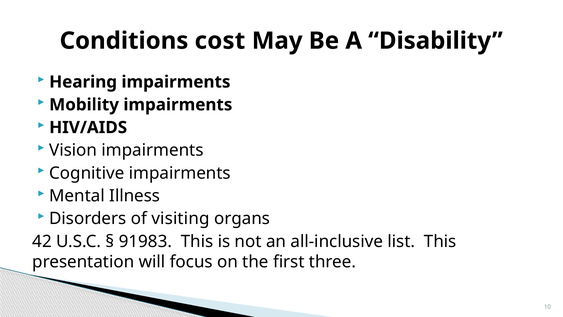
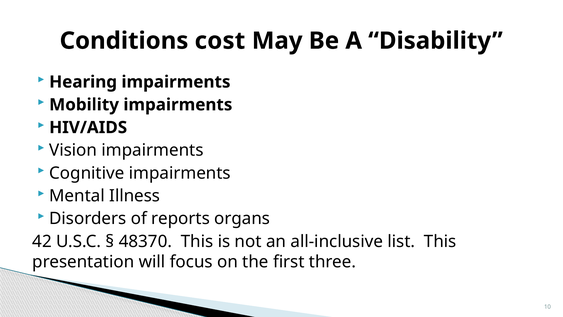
visiting: visiting -> reports
91983: 91983 -> 48370
